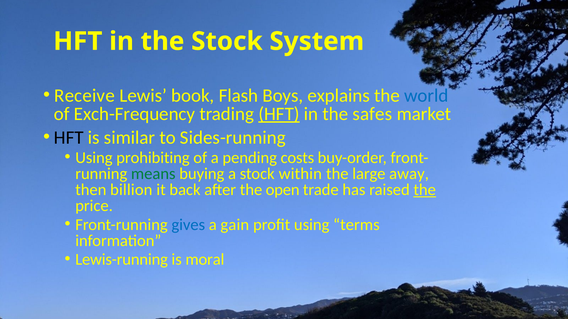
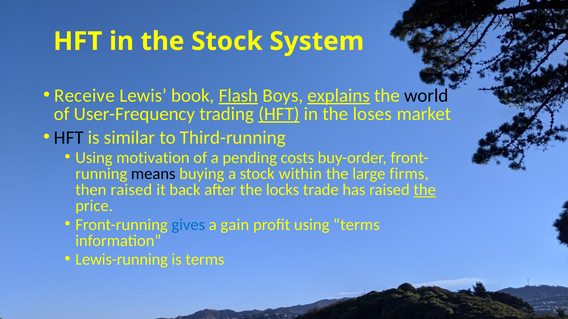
Flash underline: none -> present
explains underline: none -> present
world colour: blue -> black
Exch-Frequency: Exch-Frequency -> User-Frequency
safes: safes -> loses
Sides-running: Sides-running -> Third-running
prohibiting: prohibiting -> motivation
means colour: green -> black
away: away -> firms
then billion: billion -> raised
open: open -> locks
is moral: moral -> terms
